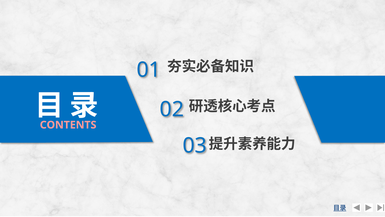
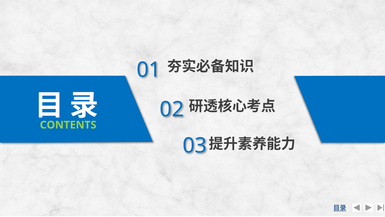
CONTENTS colour: pink -> light green
